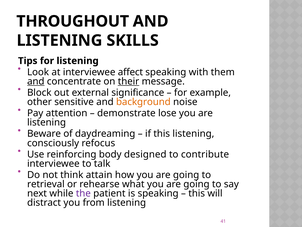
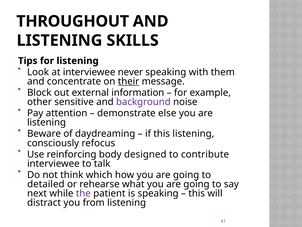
affect: affect -> never
and at (36, 81) underline: present -> none
significance: significance -> information
background colour: orange -> purple
lose: lose -> else
attain: attain -> which
retrieval: retrieval -> detailed
